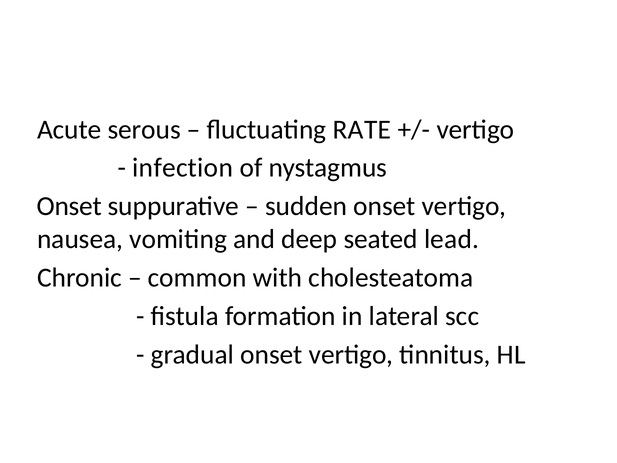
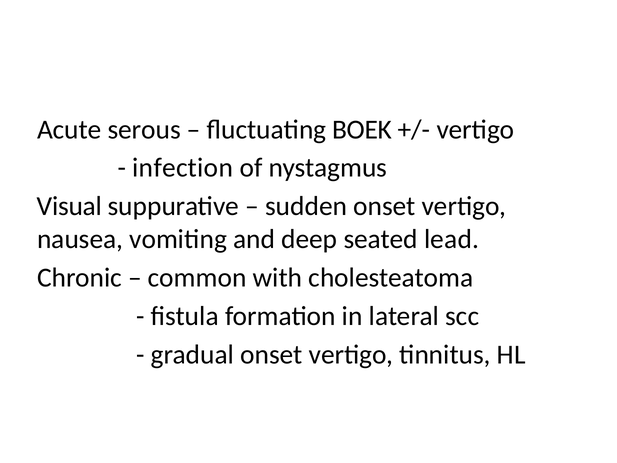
RATE: RATE -> BOEK
Onset at (69, 206): Onset -> Visual
